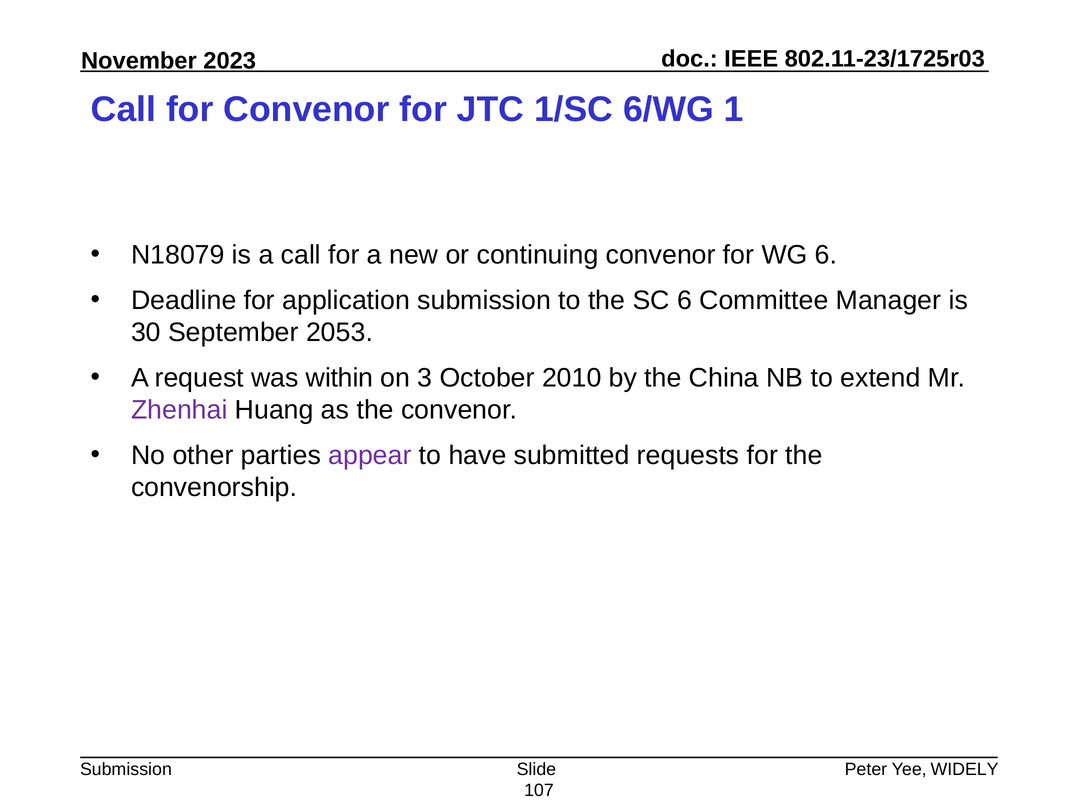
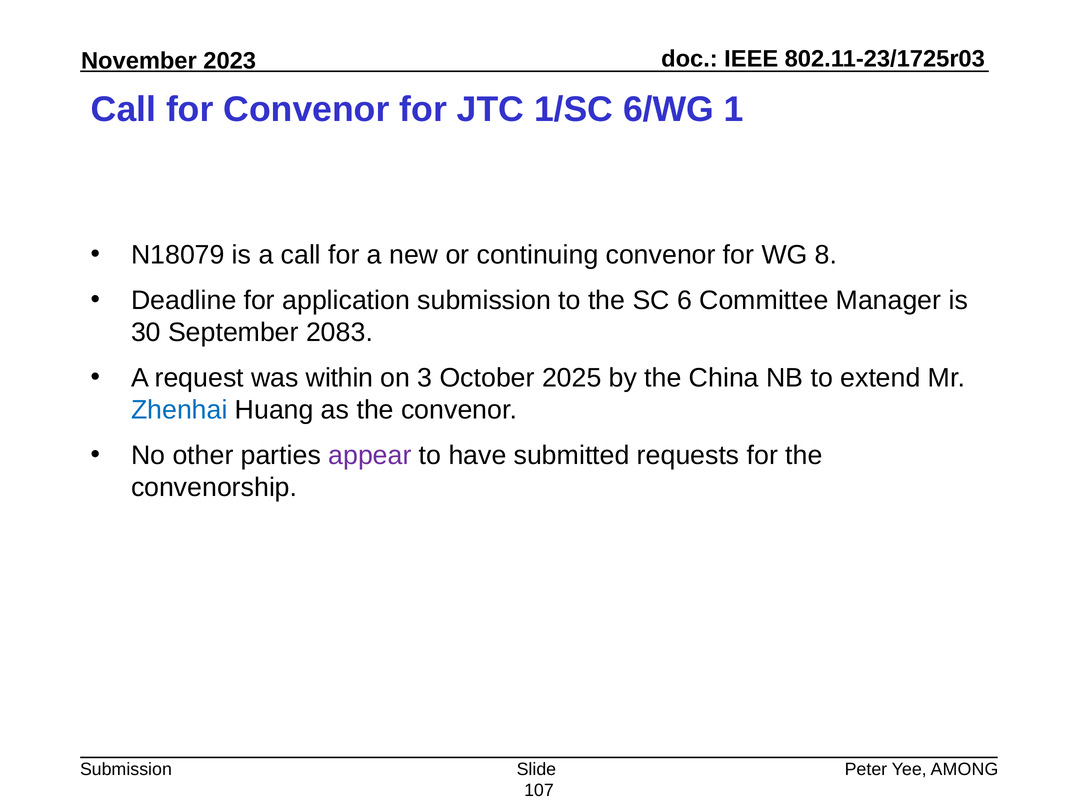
WG 6: 6 -> 8
2053: 2053 -> 2083
2010: 2010 -> 2025
Zhenhai colour: purple -> blue
WIDELY: WIDELY -> AMONG
